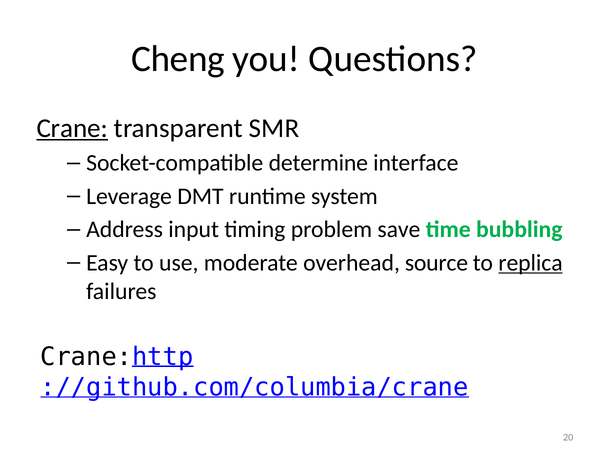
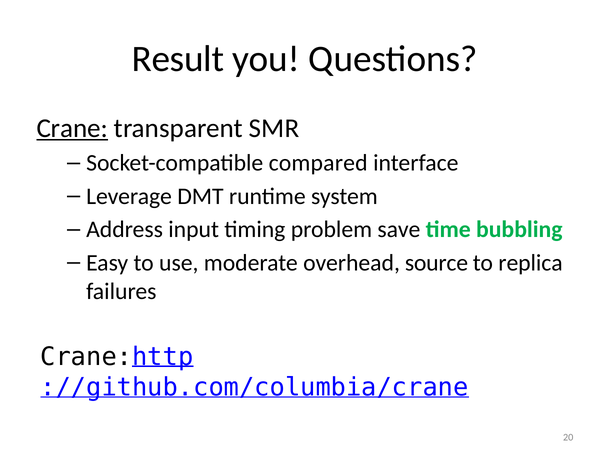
Cheng: Cheng -> Result
determine: determine -> compared
replica underline: present -> none
